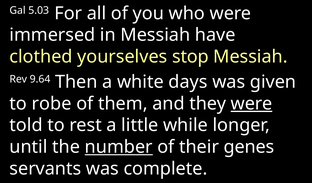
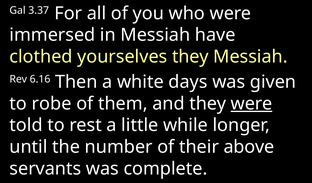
5.03: 5.03 -> 3.37
yourselves stop: stop -> they
9.64: 9.64 -> 6.16
number underline: present -> none
genes: genes -> above
